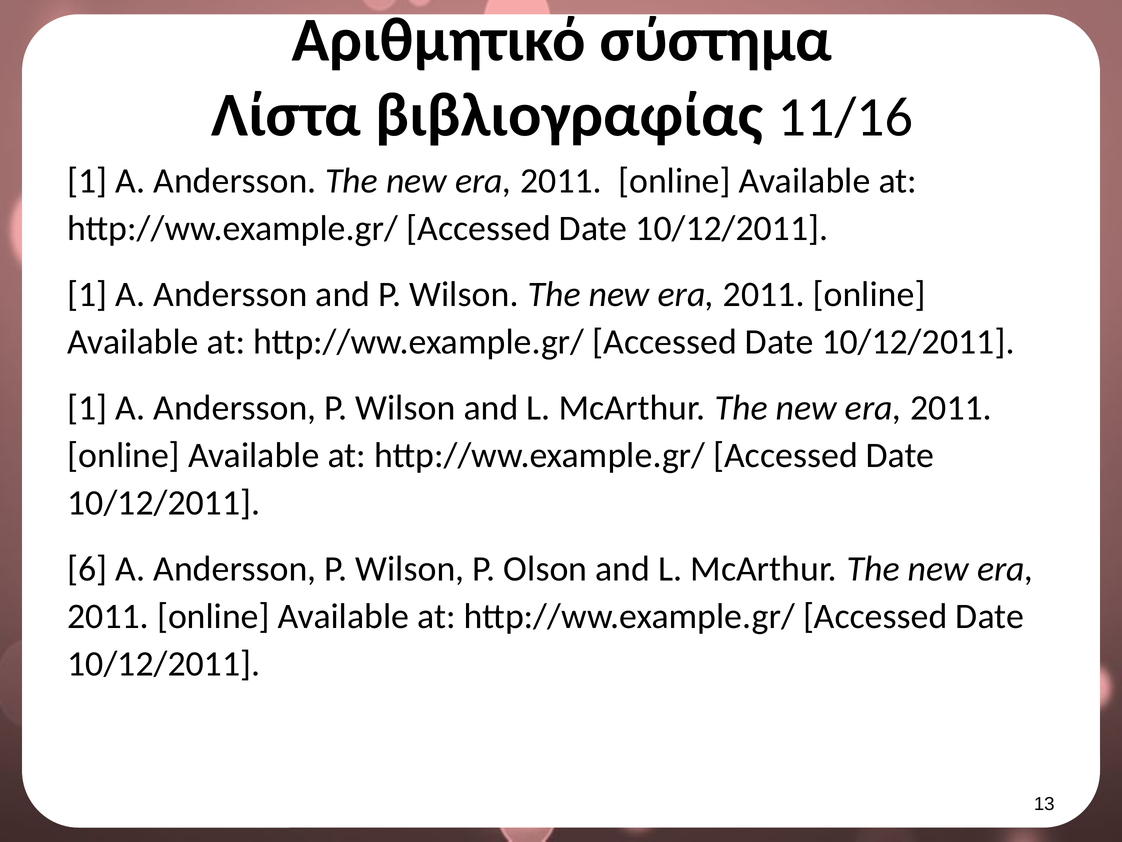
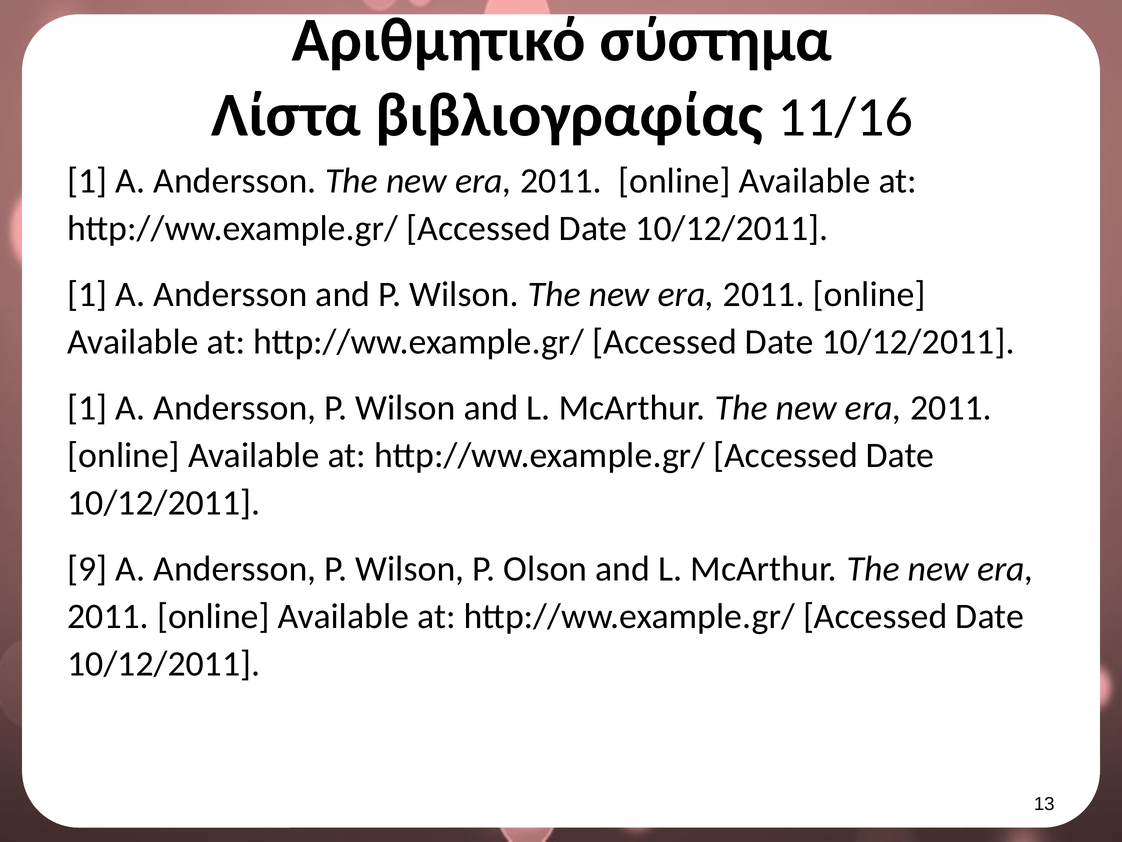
6: 6 -> 9
